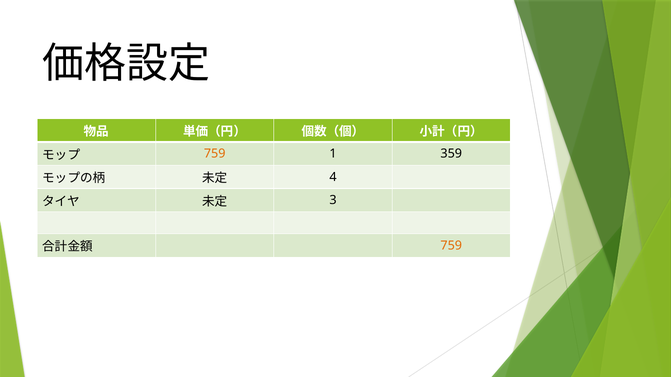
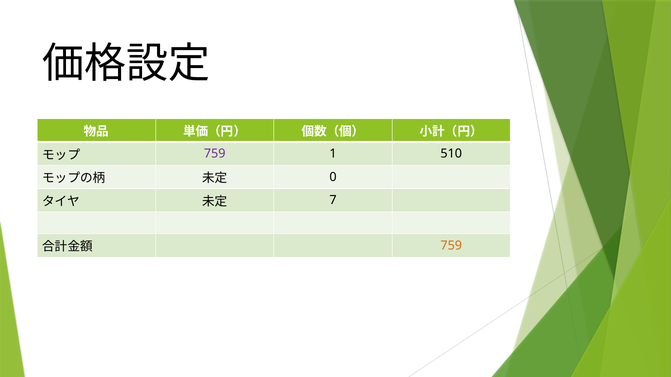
759 at (215, 154) colour: orange -> purple
359: 359 -> 510
4: 4 -> 0
3: 3 -> 7
